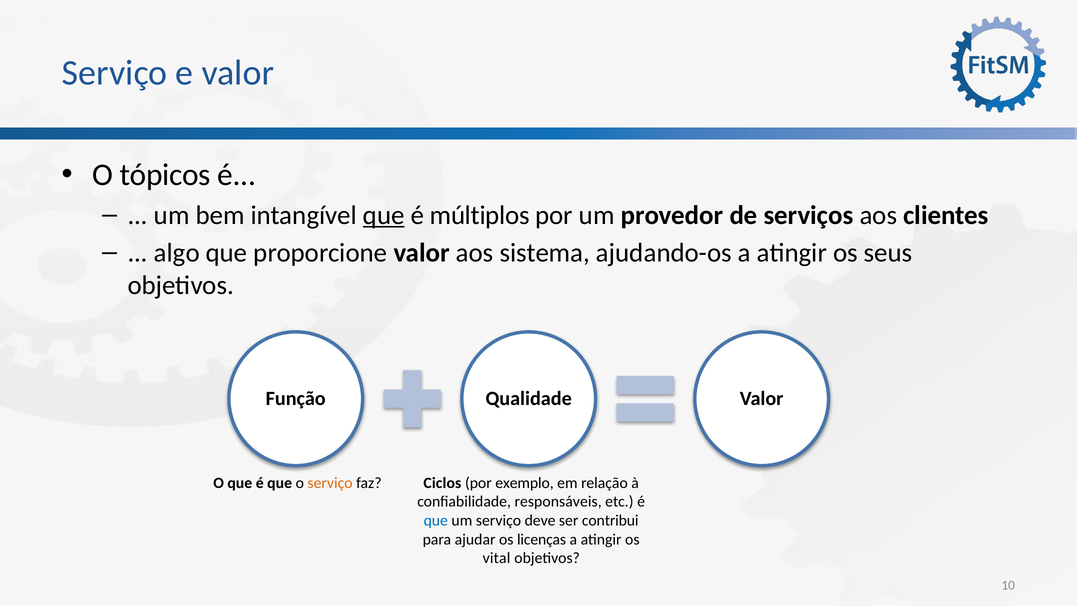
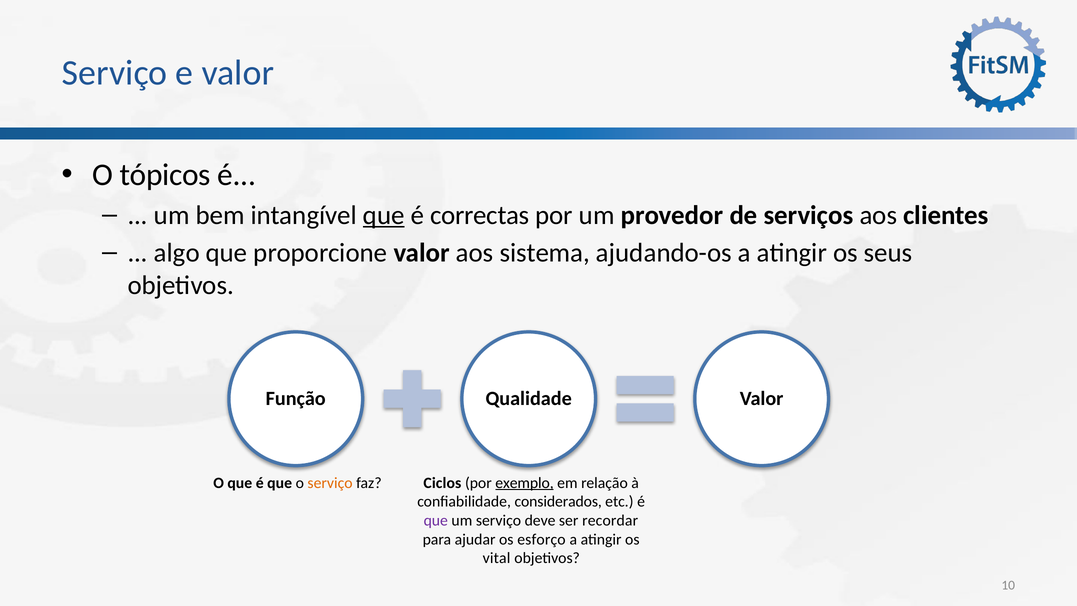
múltiplos: múltiplos -> correctas
exemplo underline: none -> present
responsáveis: responsáveis -> considerados
que at (436, 520) colour: blue -> purple
contribui: contribui -> recordar
licenças: licenças -> esforço
